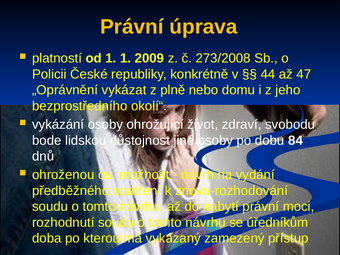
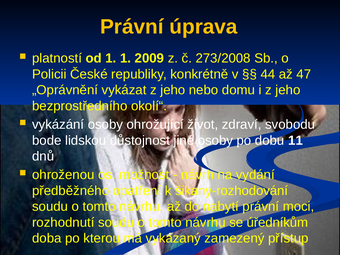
vykázat z plně: plně -> jeho
84: 84 -> 11
znovu-rozhodování: znovu-rozhodování -> šikany-rozhodování
